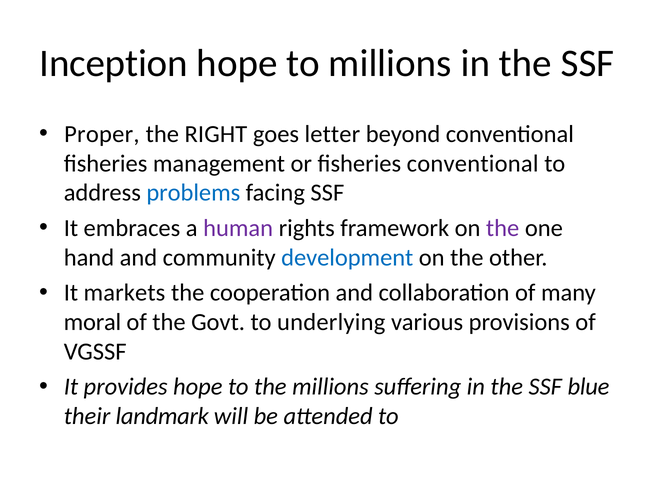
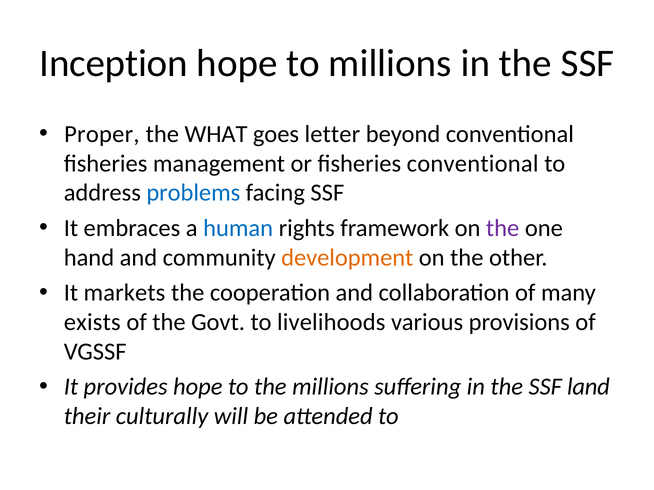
RIGHT: RIGHT -> WHAT
human colour: purple -> blue
development colour: blue -> orange
moral: moral -> exists
underlying: underlying -> livelihoods
blue: blue -> land
landmark: landmark -> culturally
